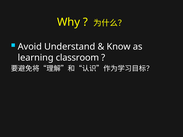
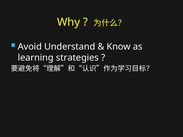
classroom: classroom -> strategies
